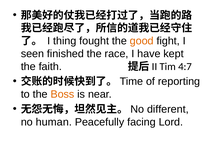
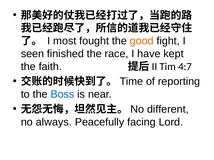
thing: thing -> most
Boss colour: orange -> blue
human: human -> always
